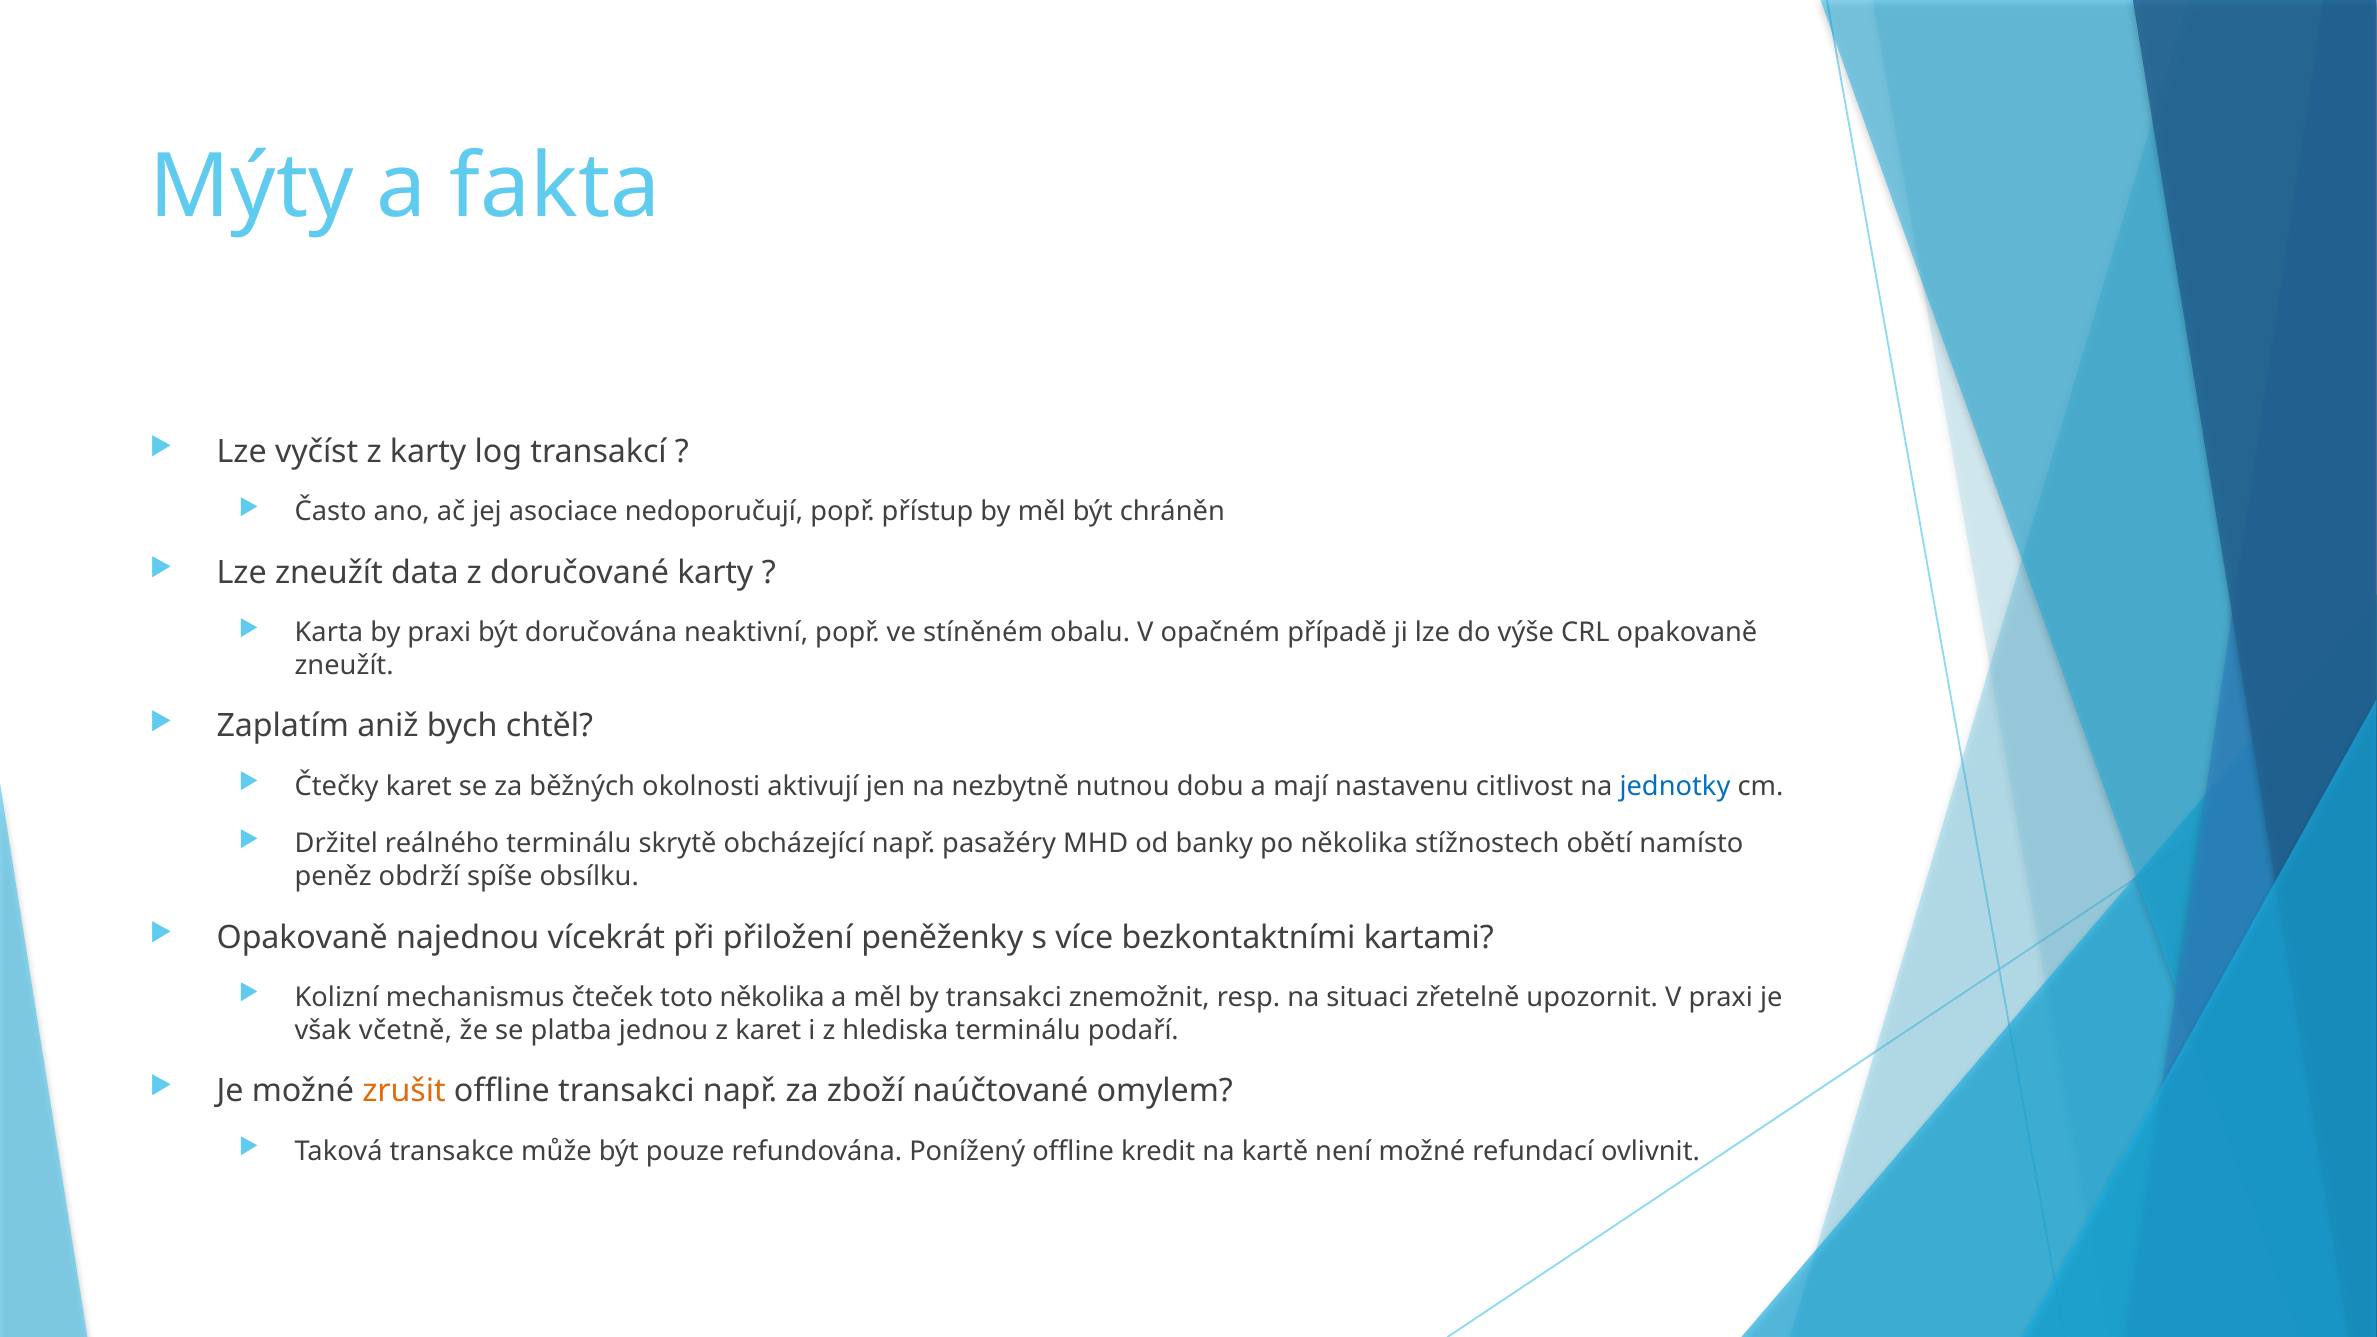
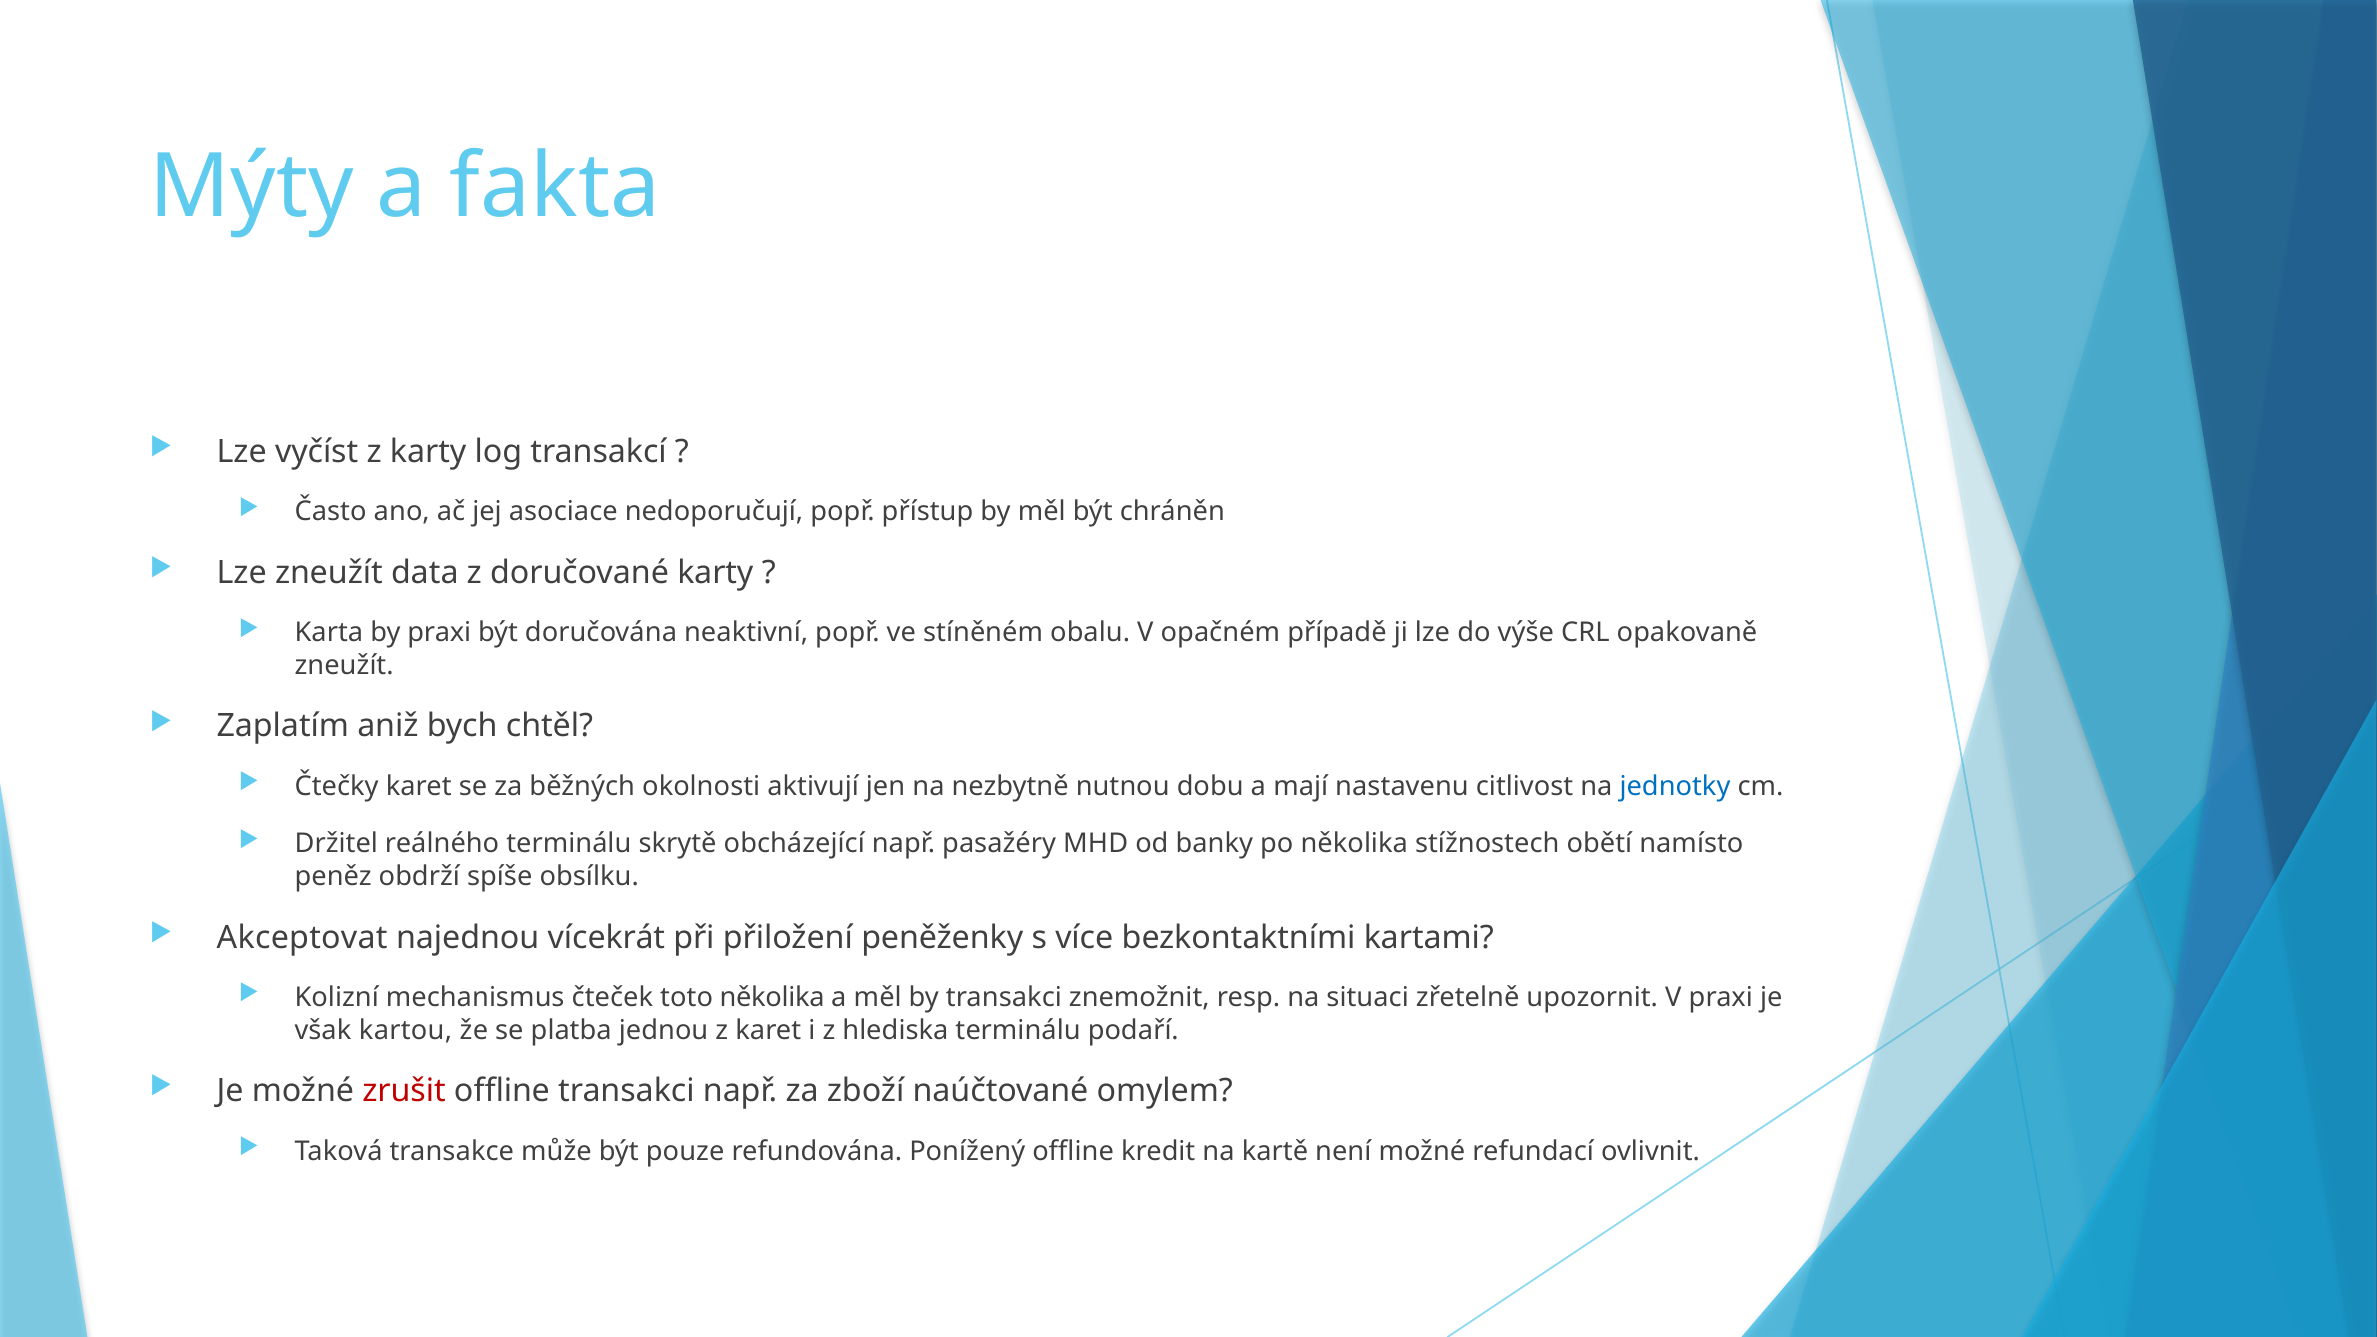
Opakovaně at (302, 937): Opakovaně -> Akceptovat
včetně: včetně -> kartou
zrušit colour: orange -> red
